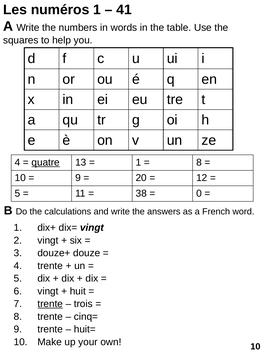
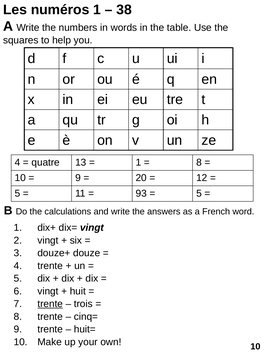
41: 41 -> 38
quatre underline: present -> none
38: 38 -> 93
0 at (199, 194): 0 -> 5
